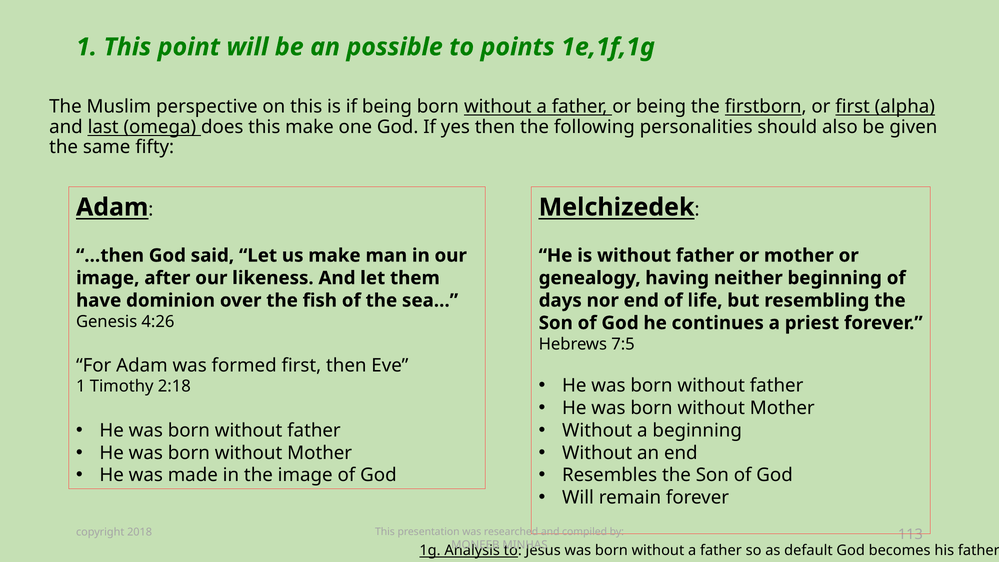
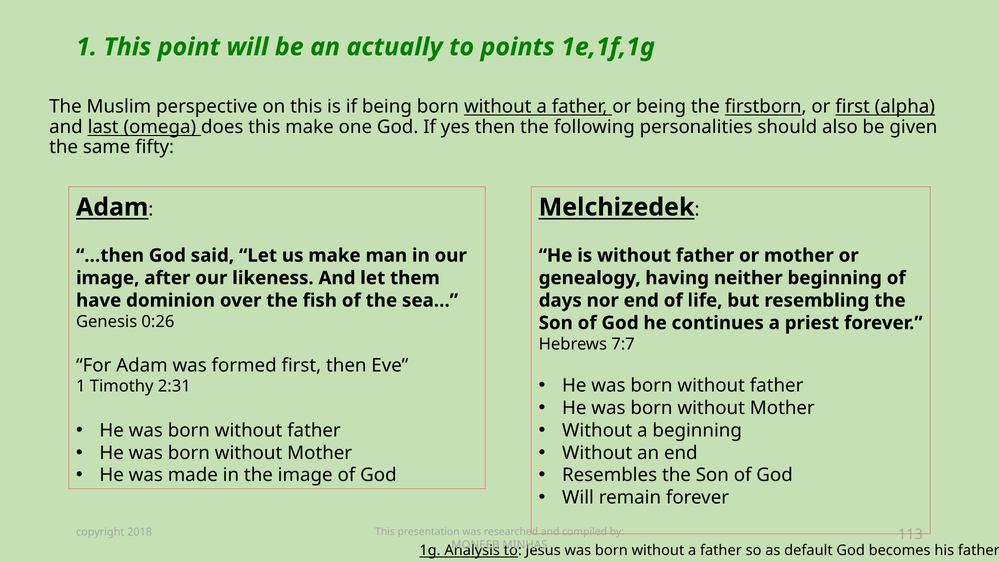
possible: possible -> actually
4:26: 4:26 -> 0:26
7:5: 7:5 -> 7:7
2:18: 2:18 -> 2:31
